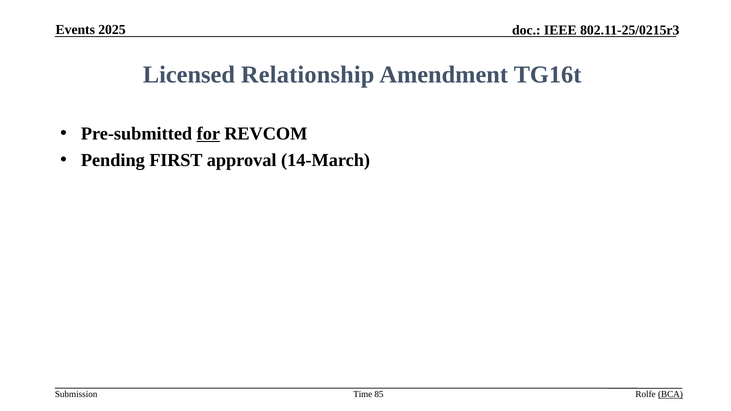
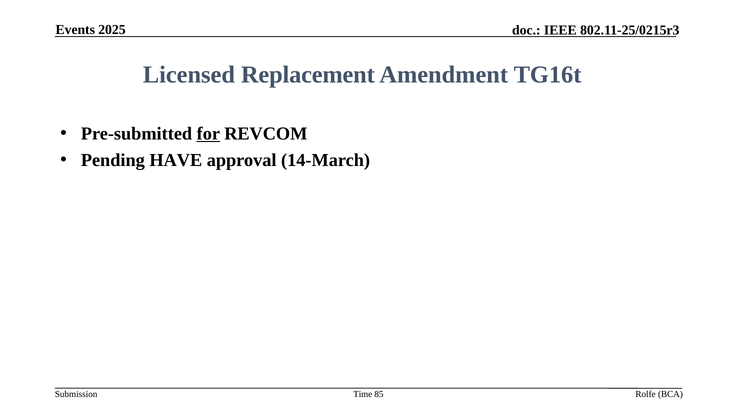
Relationship: Relationship -> Replacement
FIRST: FIRST -> HAVE
BCA underline: present -> none
